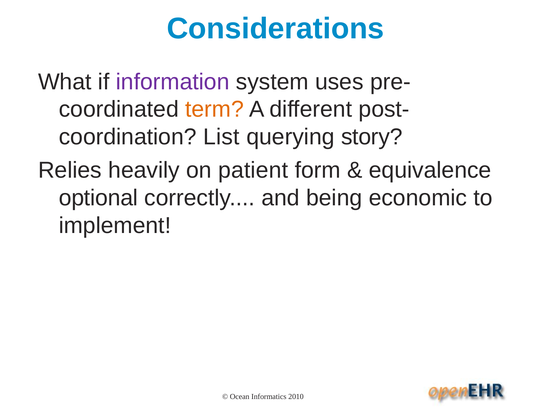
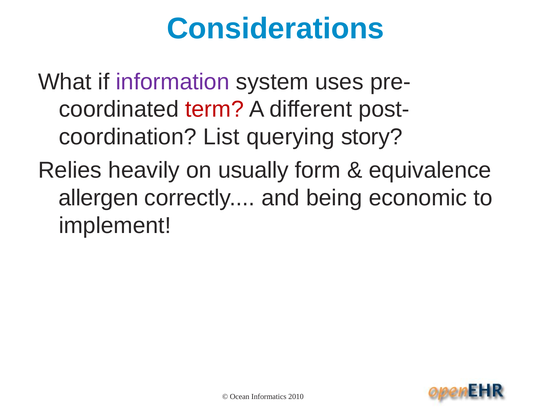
term colour: orange -> red
patient: patient -> usually
optional: optional -> allergen
